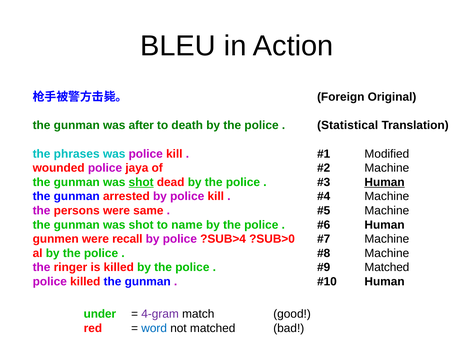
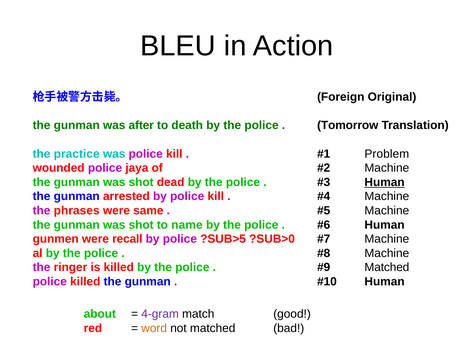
Statistical: Statistical -> Tomorrow
phrases: phrases -> practice
Modified: Modified -> Problem
shot at (141, 182) underline: present -> none
persons: persons -> phrases
?SUB>4: ?SUB>4 -> ?SUB>5
under: under -> about
word colour: blue -> orange
